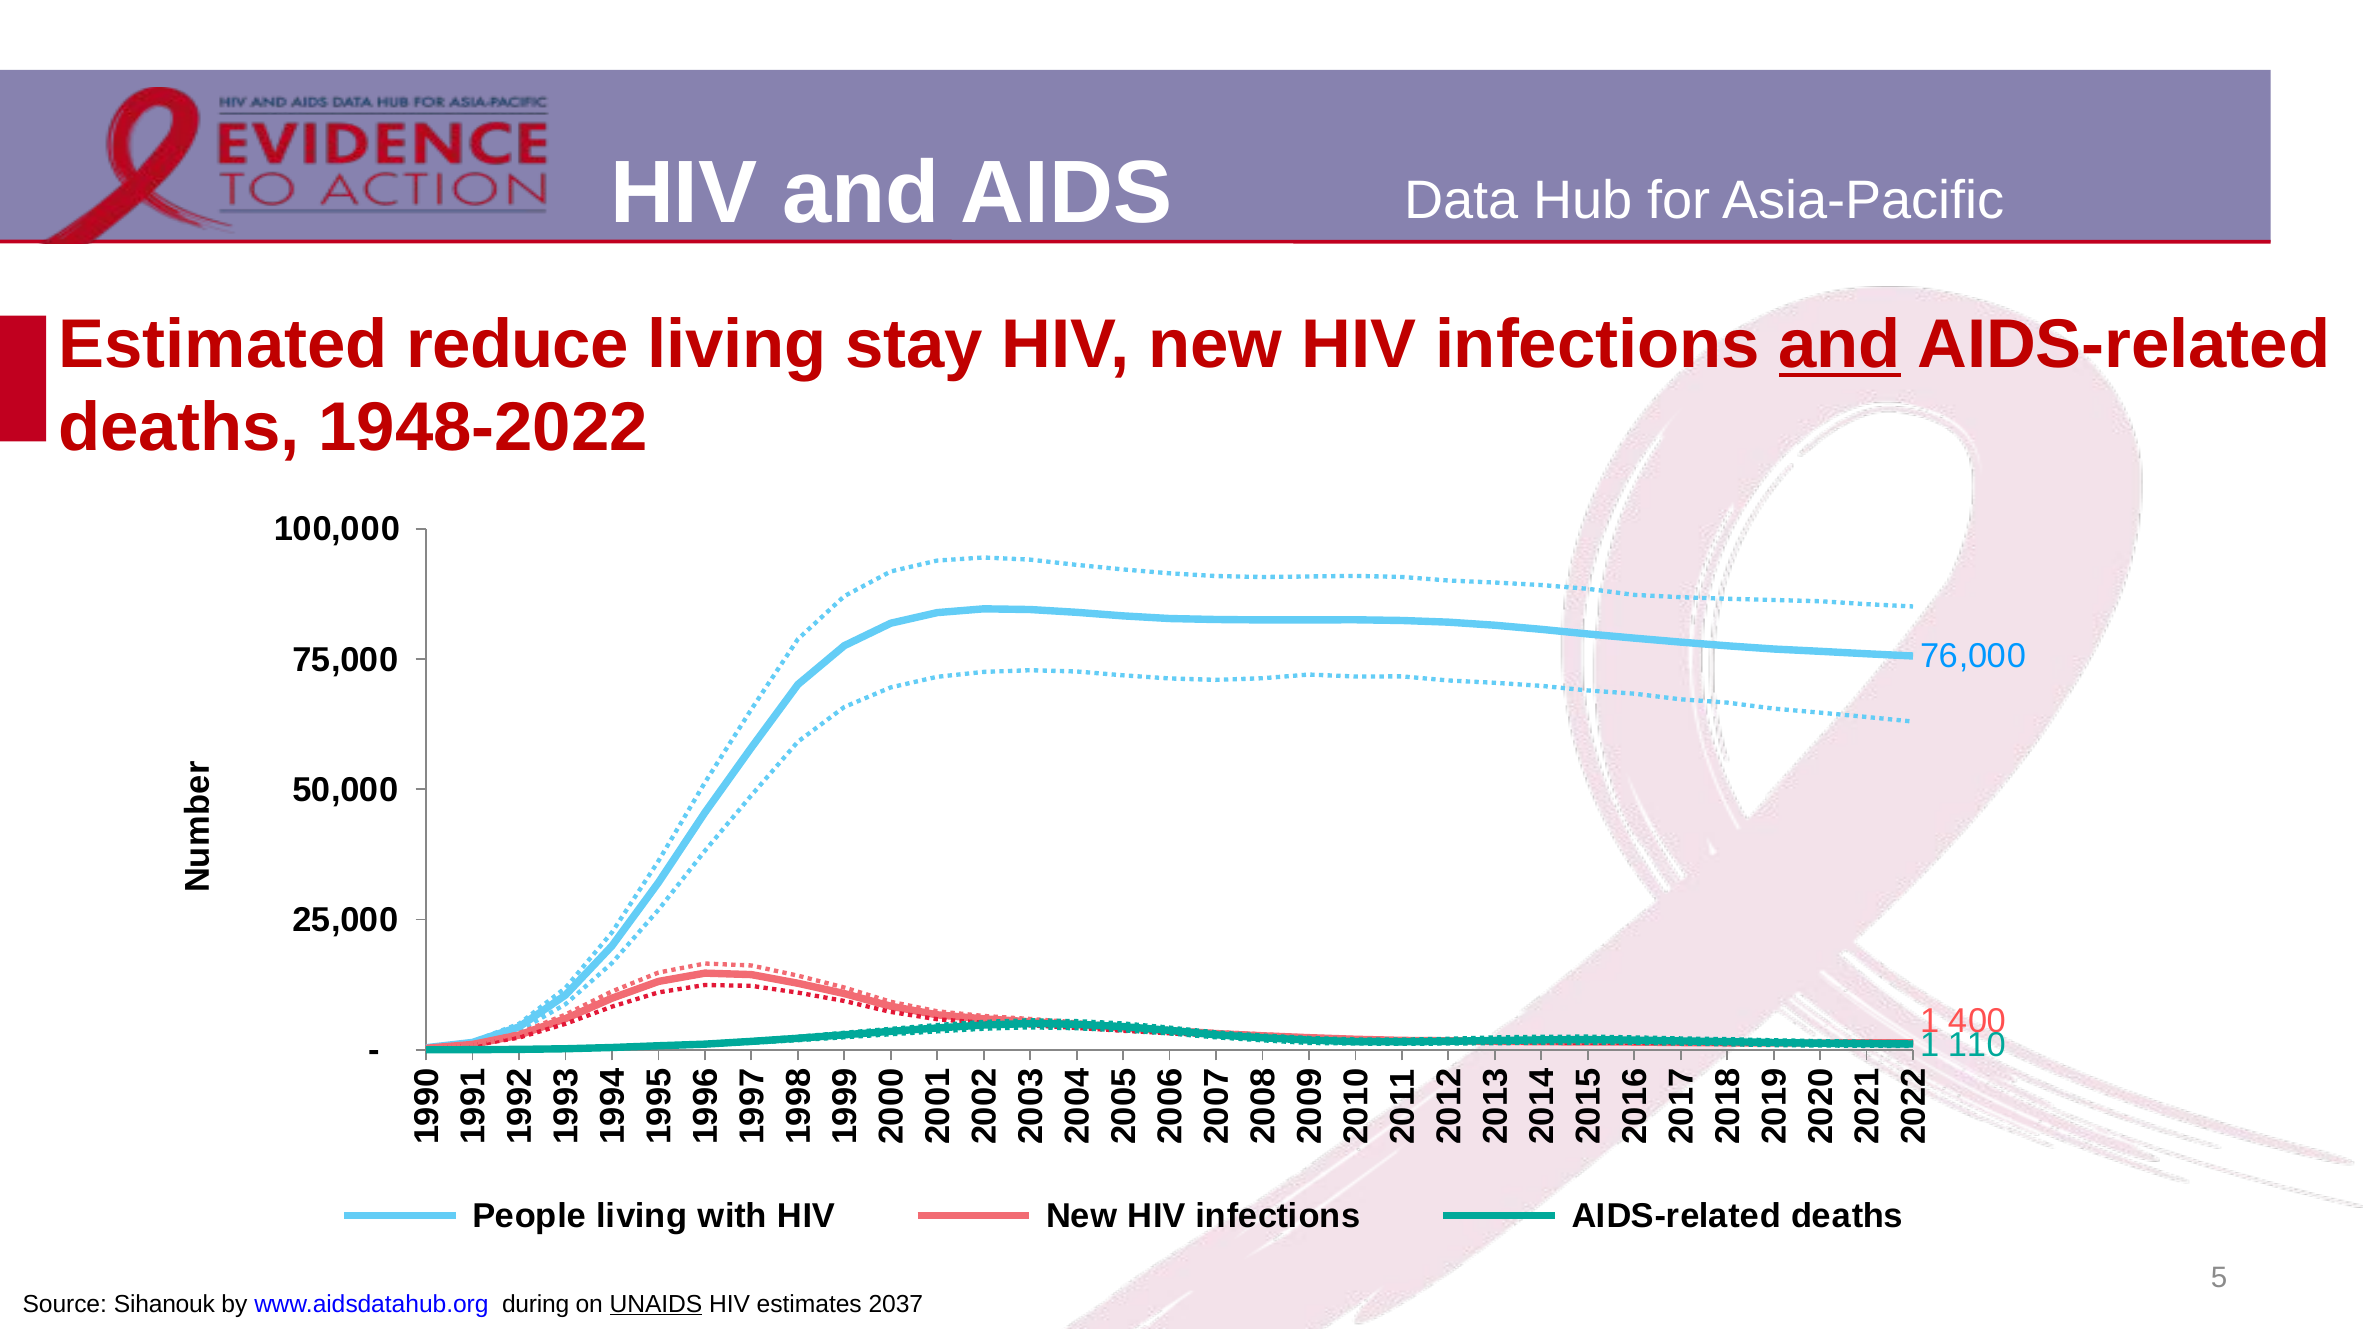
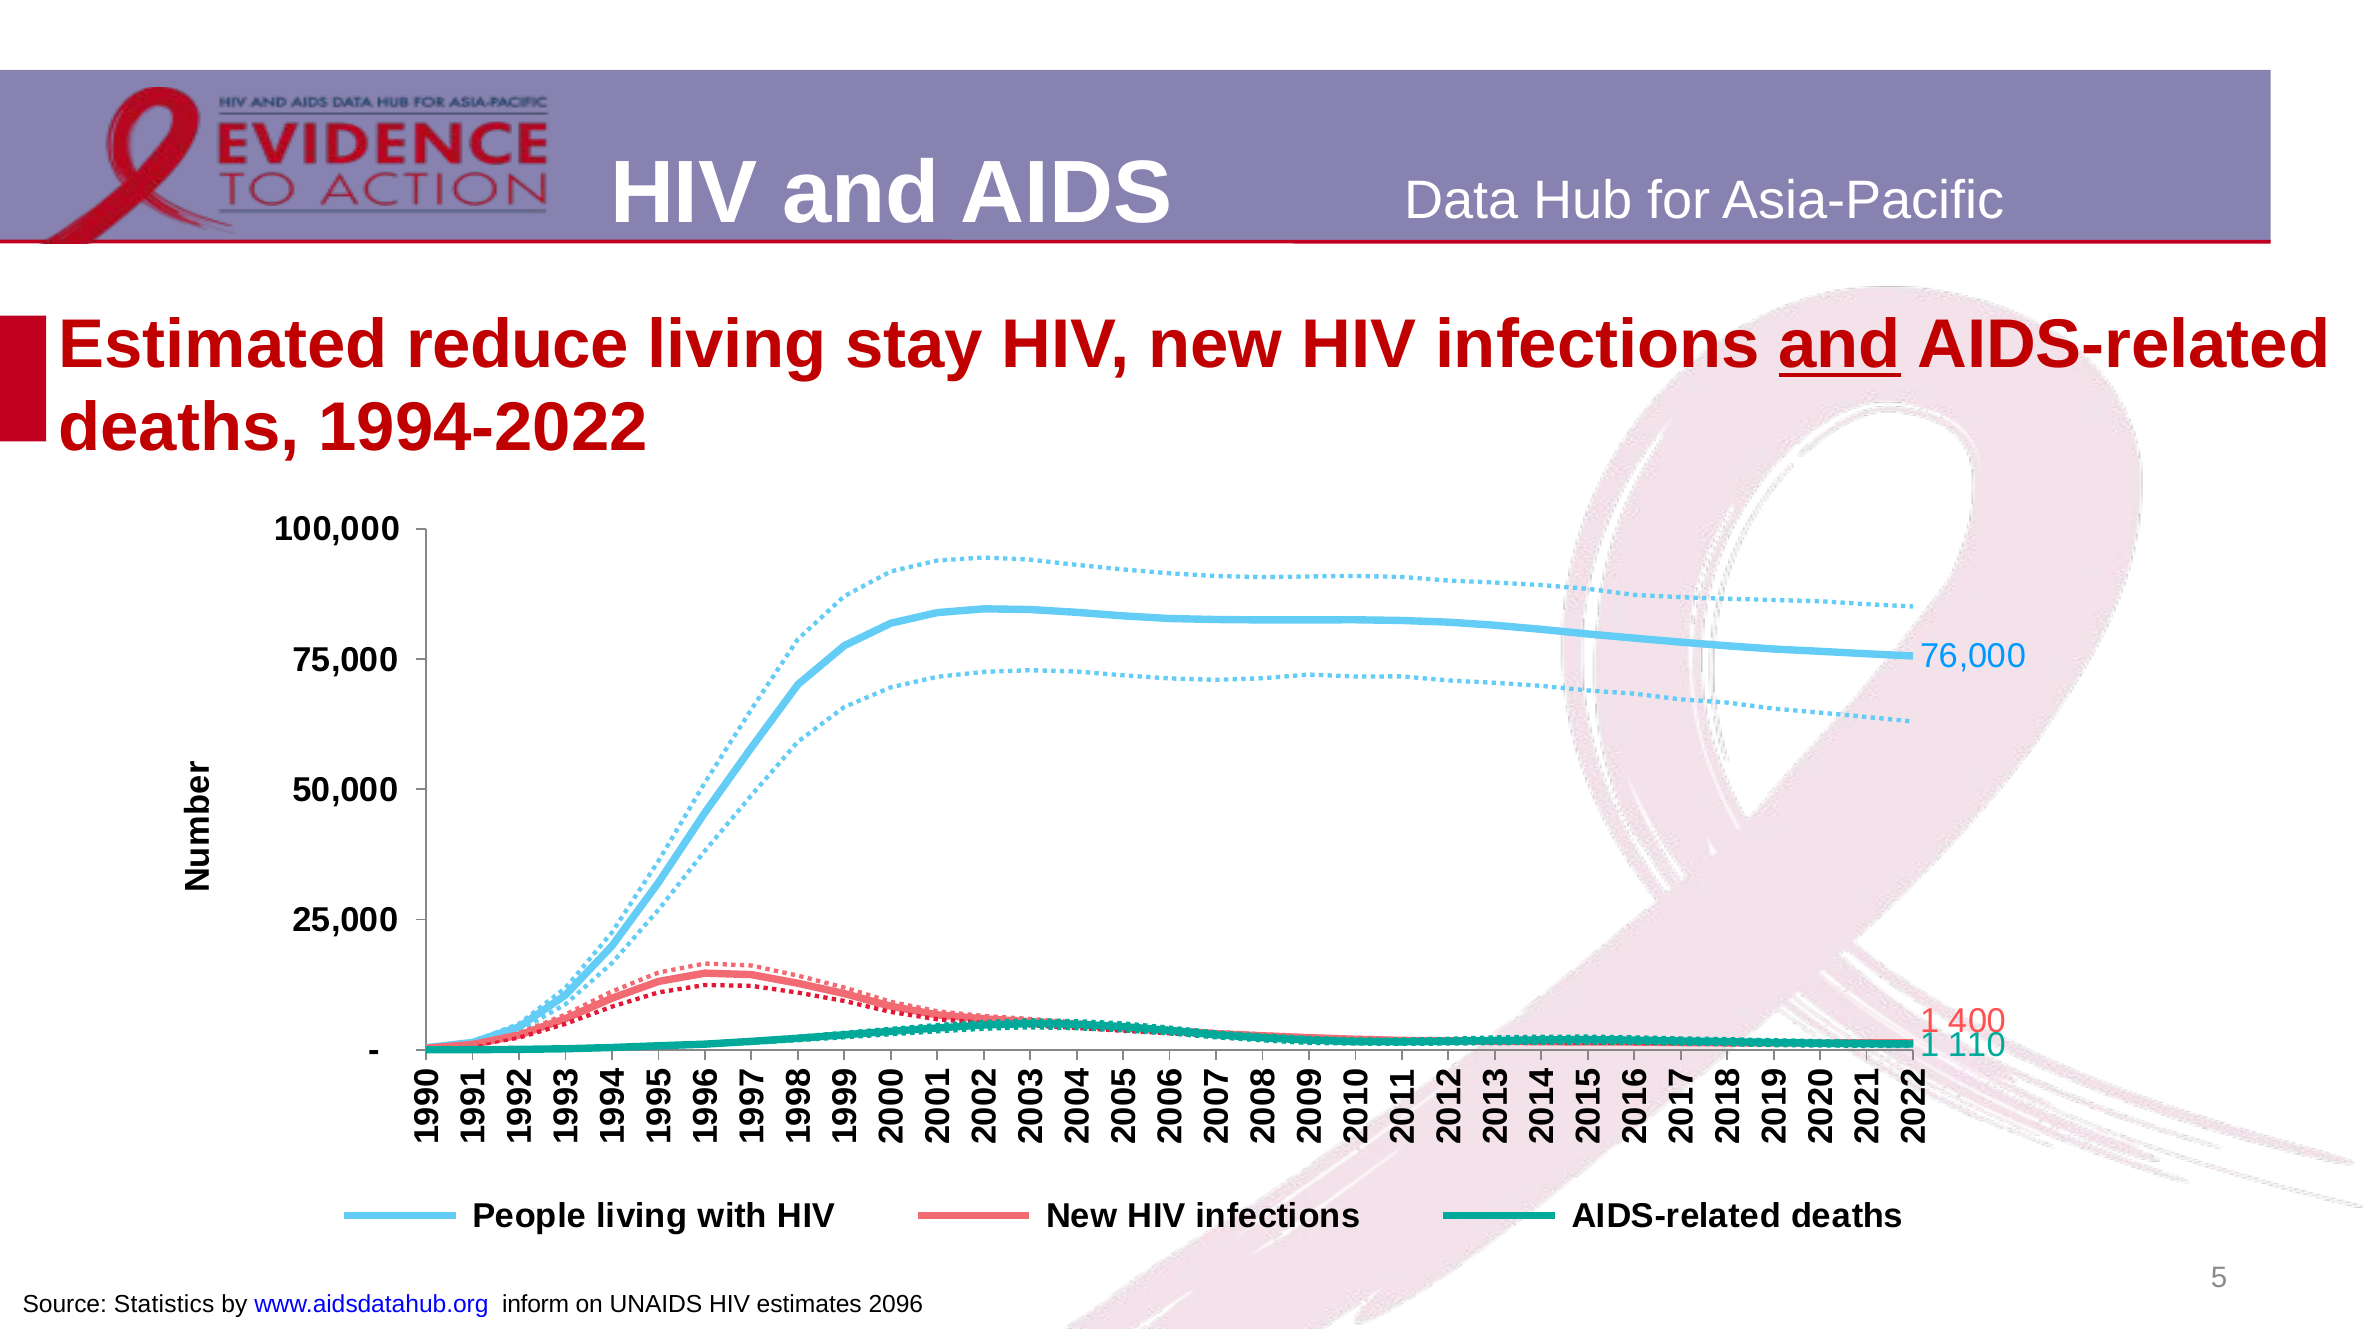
1948-2022: 1948-2022 -> 1994-2022
Sihanouk: Sihanouk -> Statistics
during: during -> inform
UNAIDS underline: present -> none
2037: 2037 -> 2096
